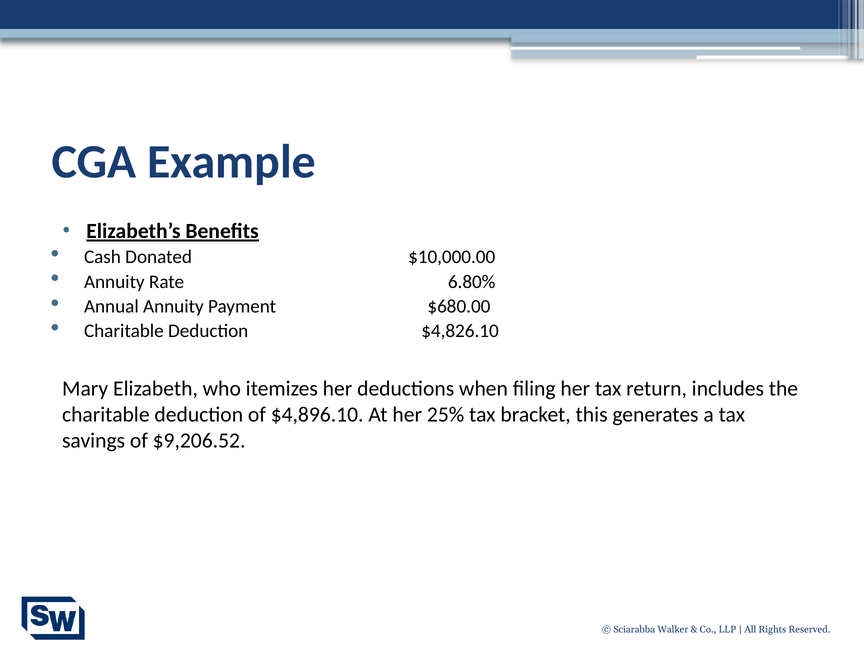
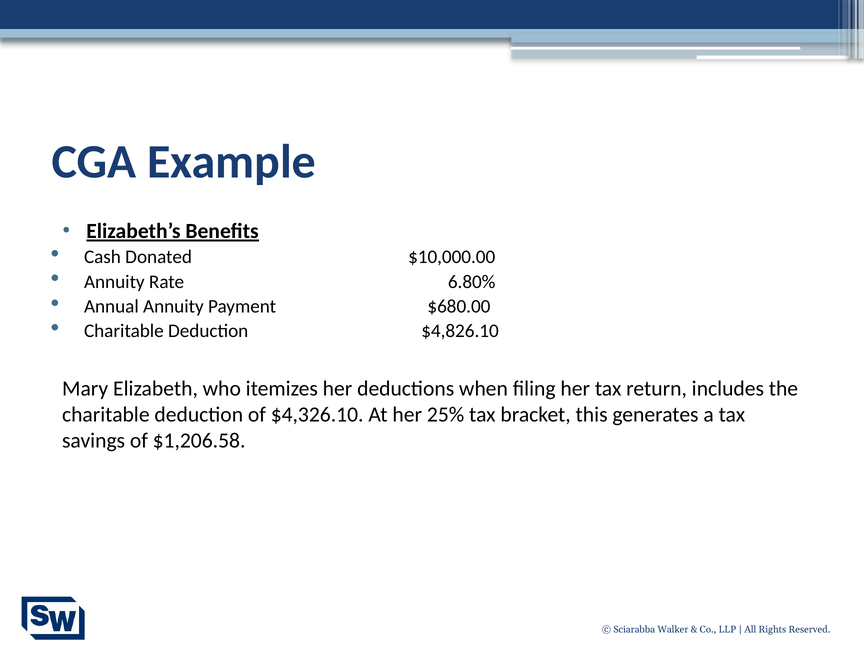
$4,896.10: $4,896.10 -> $4,326.10
$9,206.52: $9,206.52 -> $1,206.58
